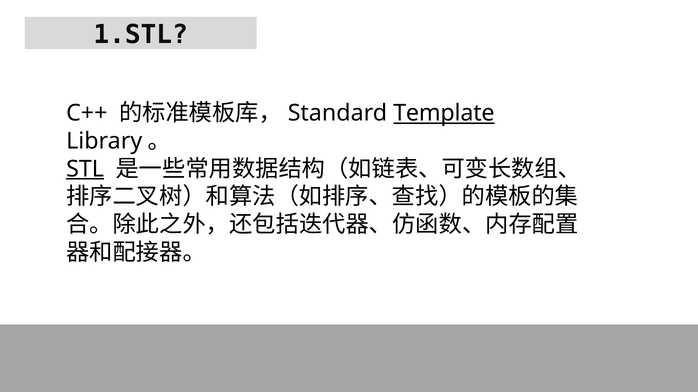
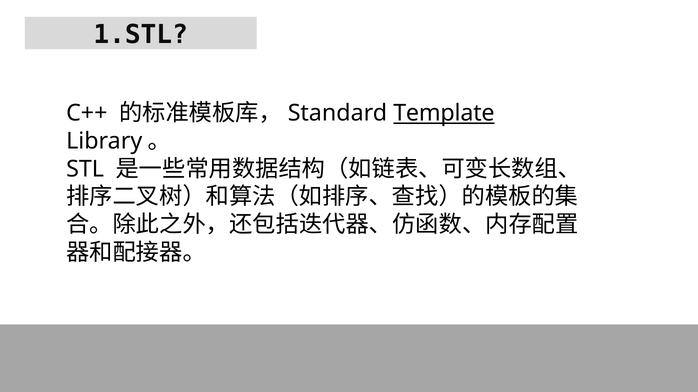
STL underline: present -> none
